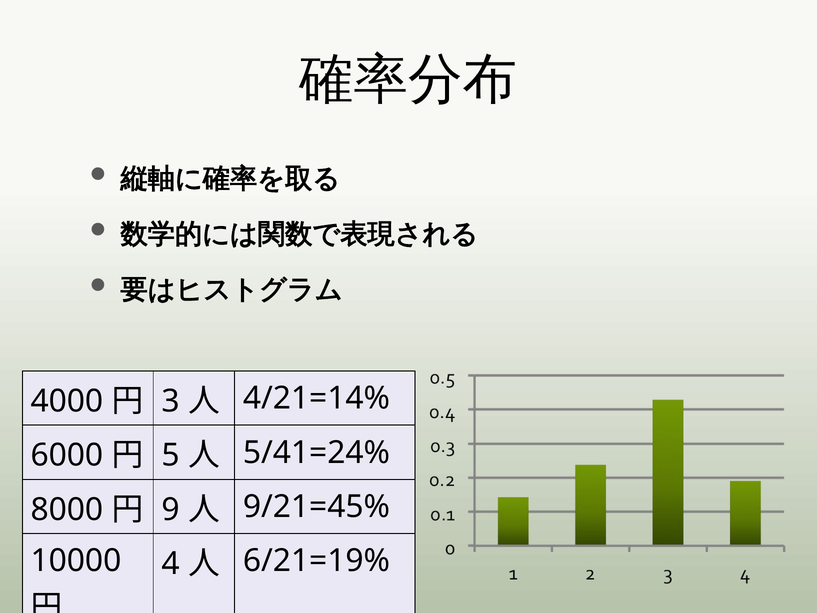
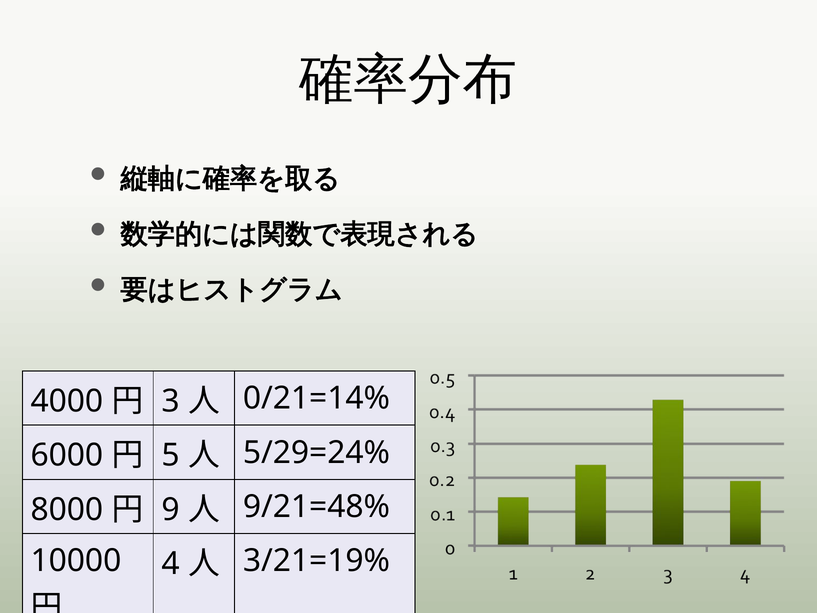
4/21=14%: 4/21=14% -> 0/21=14%
5/41=24%: 5/41=24% -> 5/29=24%
9/21=45%: 9/21=45% -> 9/21=48%
6/21=19%: 6/21=19% -> 3/21=19%
